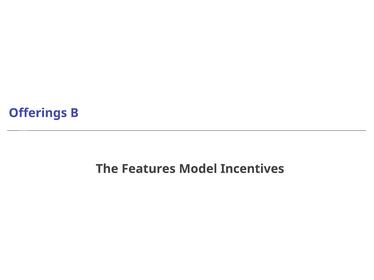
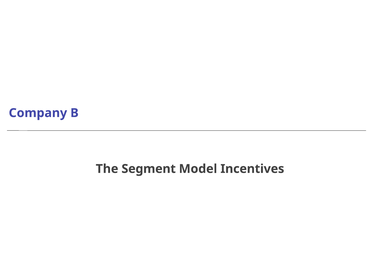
Offerings: Offerings -> Company
Features: Features -> Segment
